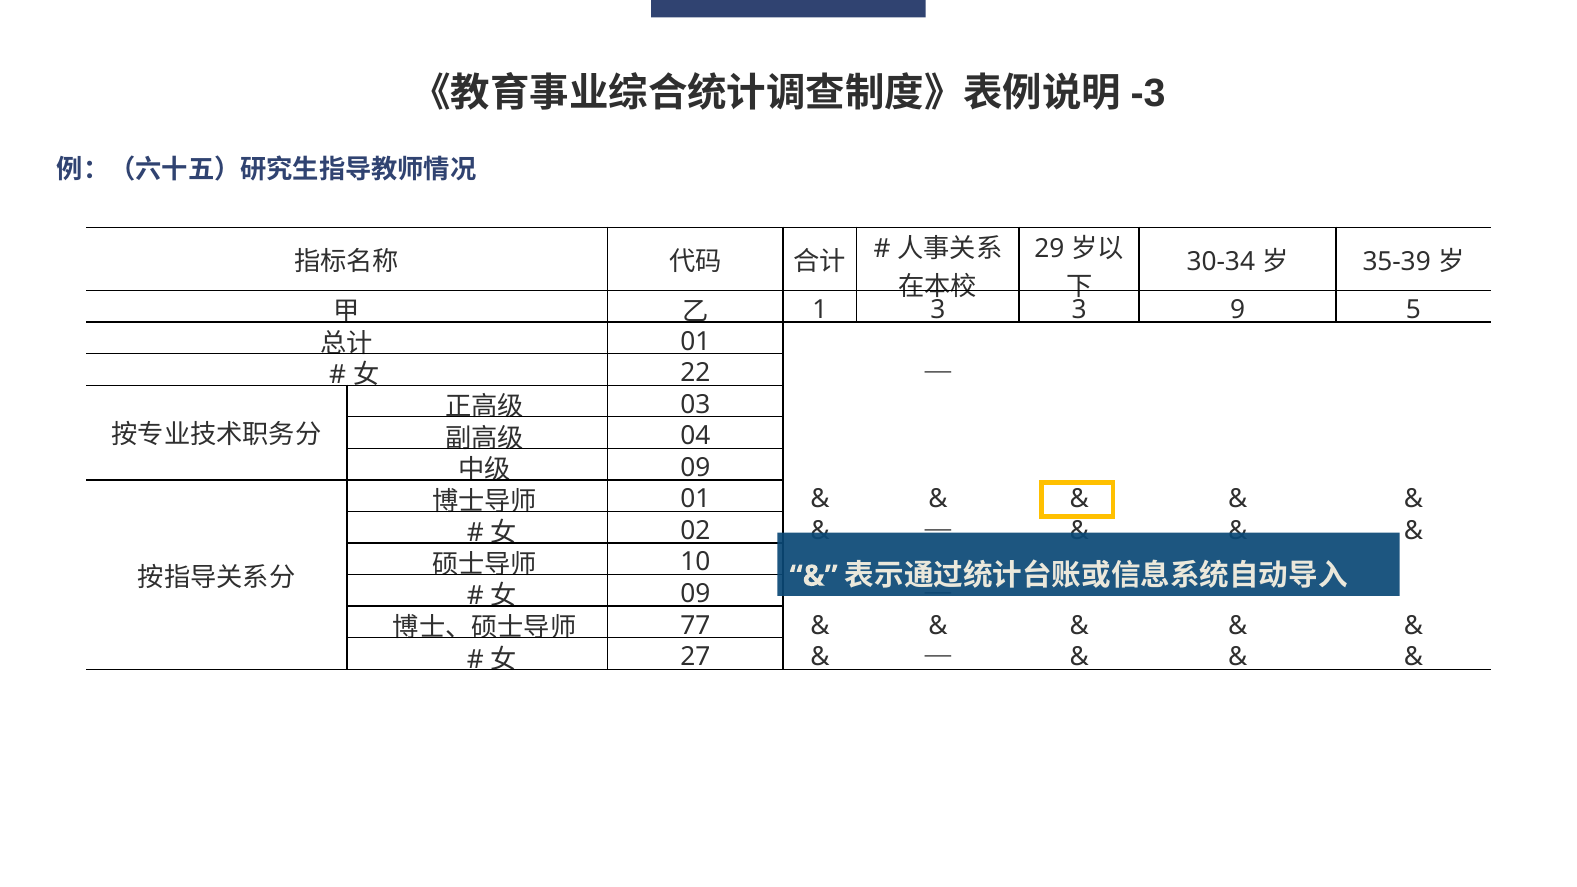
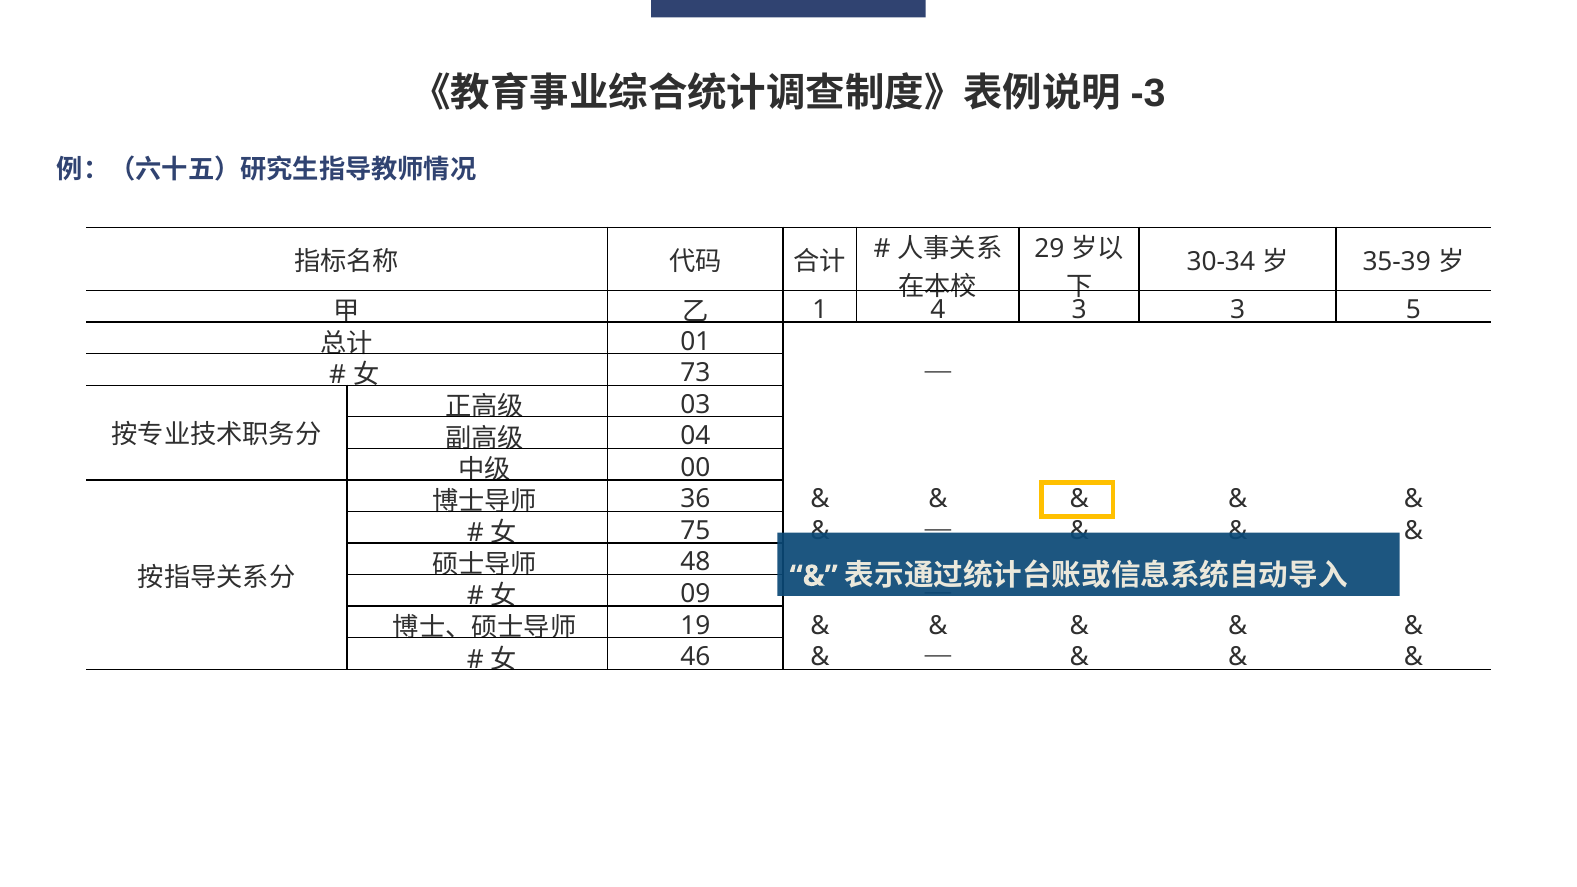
1 3: 3 -> 4
3 9: 9 -> 3
22: 22 -> 73
09 at (695, 468): 09 -> 00
01 at (695, 499): 01 -> 36
02: 02 -> 75
10: 10 -> 48
77: 77 -> 19
27: 27 -> 46
